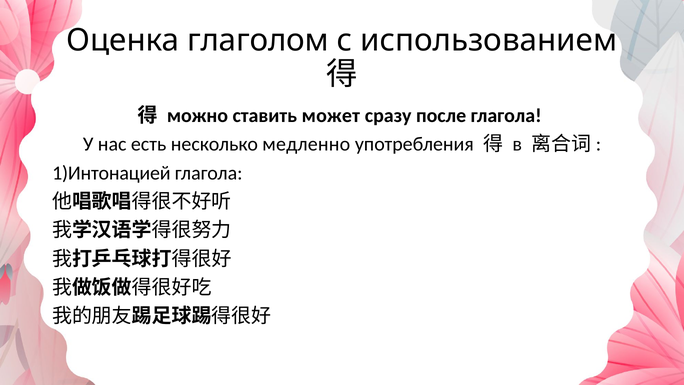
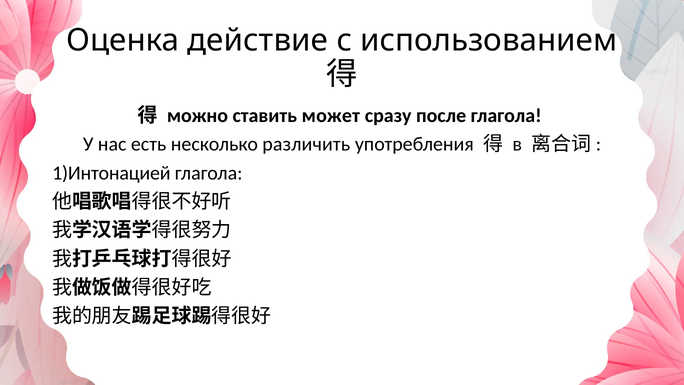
глаголом: глаголом -> действие
медленно: медленно -> различить
